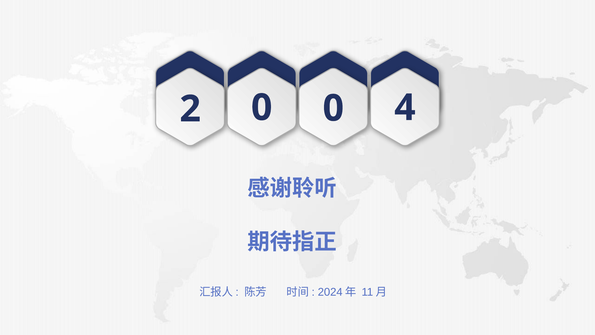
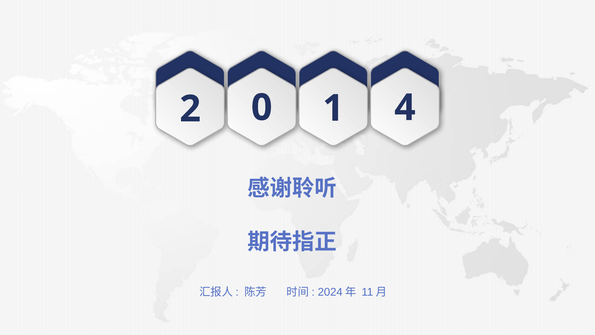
0 0: 0 -> 1
